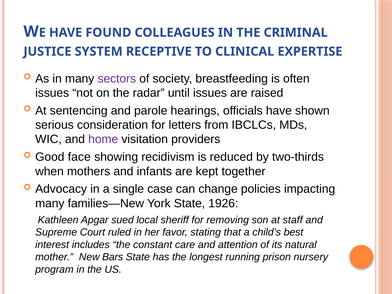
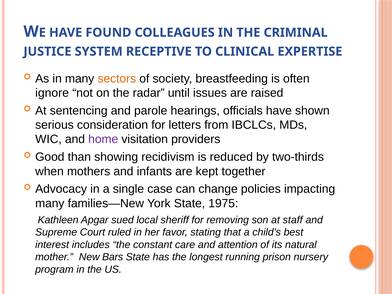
sectors colour: purple -> orange
issues at (52, 93): issues -> ignore
face: face -> than
1926: 1926 -> 1975
